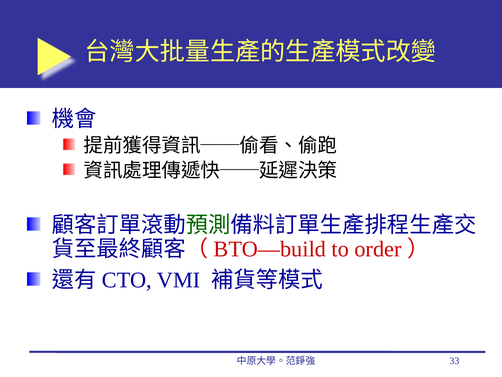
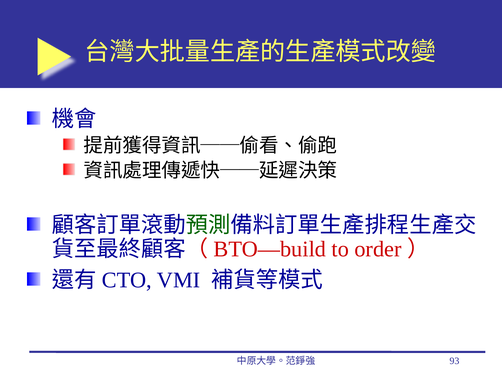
33: 33 -> 93
